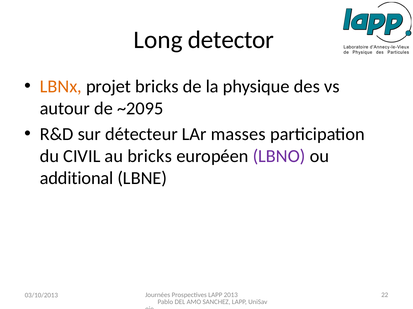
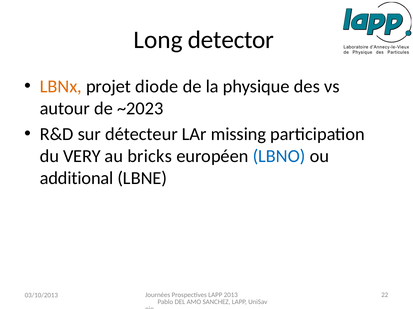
projet bricks: bricks -> diode
~2095: ~2095 -> ~2023
masses: masses -> missing
CIVIL: CIVIL -> VERY
LBNO colour: purple -> blue
